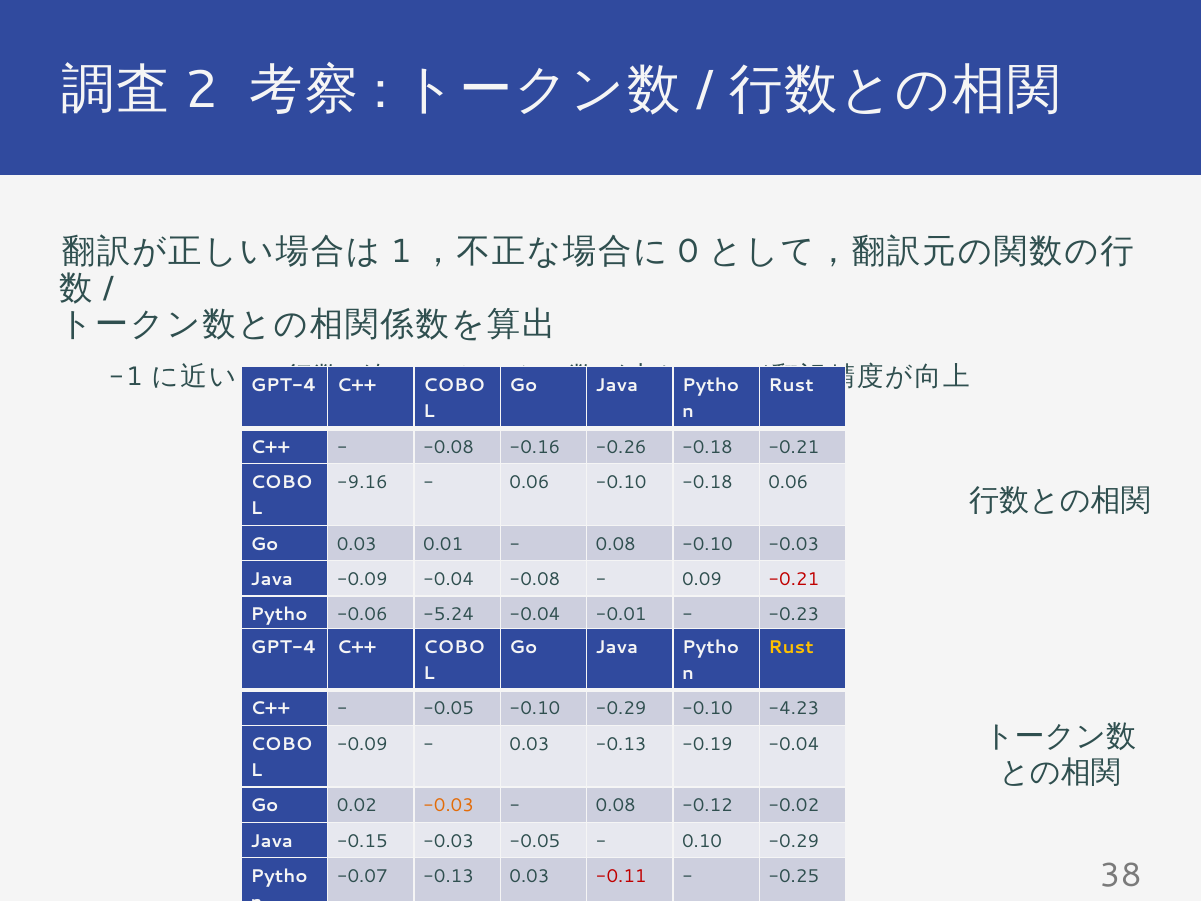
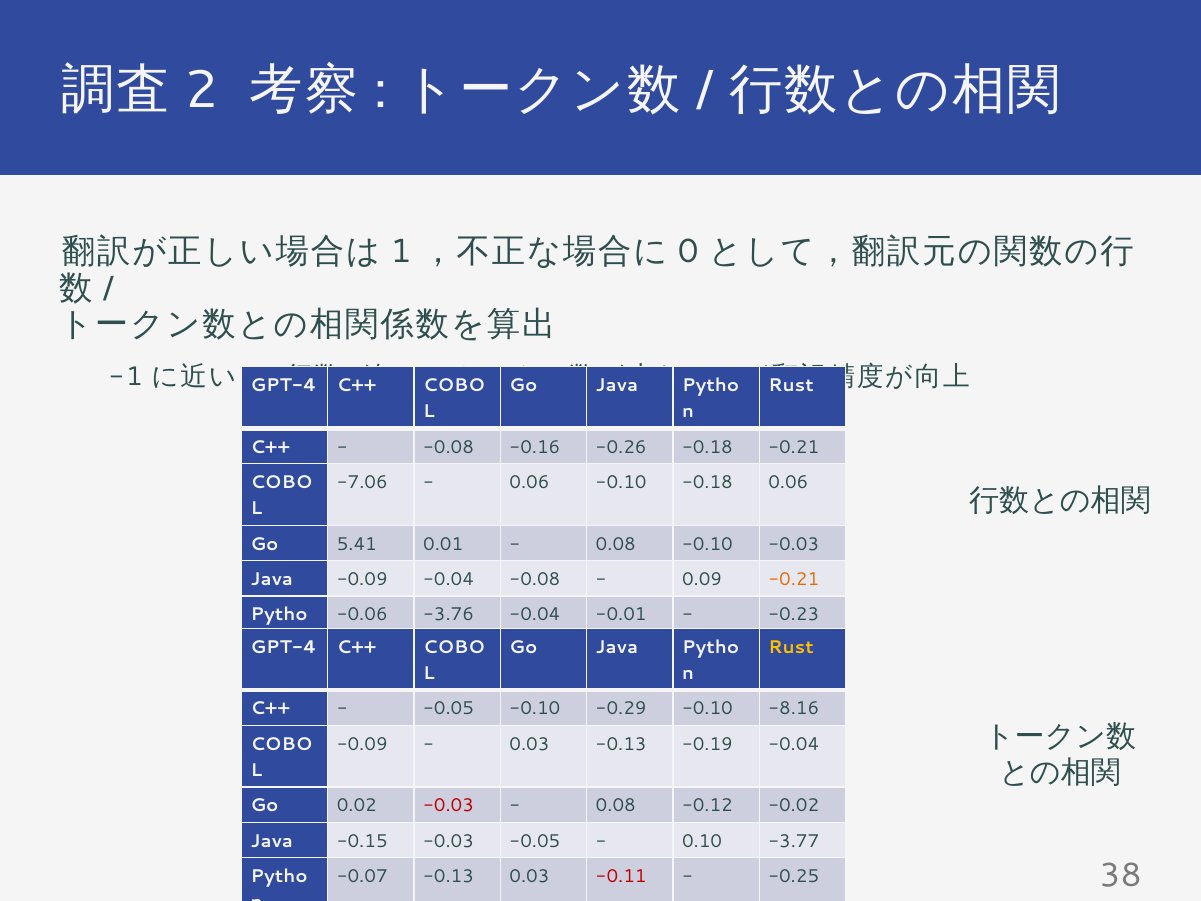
-9.16: -9.16 -> -7.06
Go 0.03: 0.03 -> 5.41
-0.21 at (794, 579) colour: red -> orange
-5.24: -5.24 -> -3.76
-4.23: -4.23 -> -8.16
-0.03 at (449, 806) colour: orange -> red
0.10 -0.29: -0.29 -> -3.77
